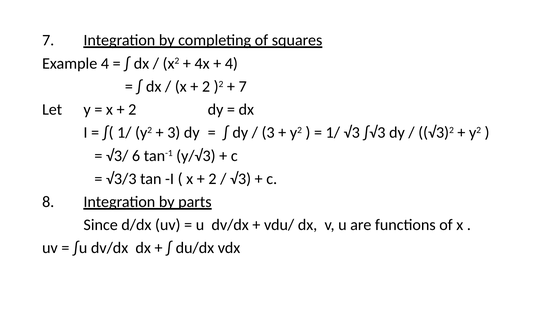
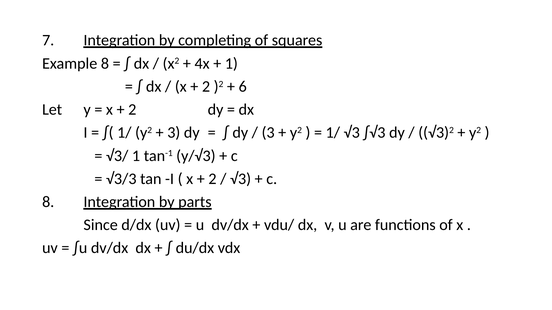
Example 4: 4 -> 8
4 at (231, 64): 4 -> 1
7 at (243, 87): 7 -> 6
√3/ 6: 6 -> 1
